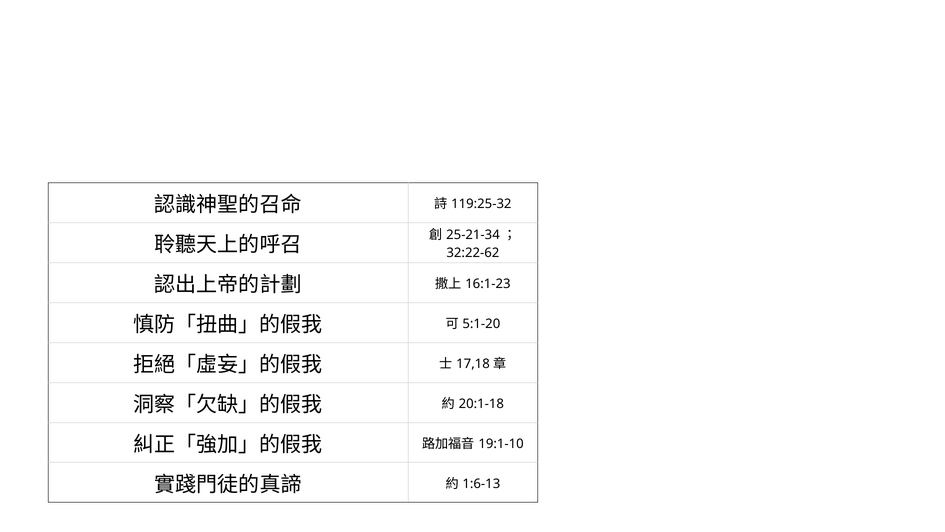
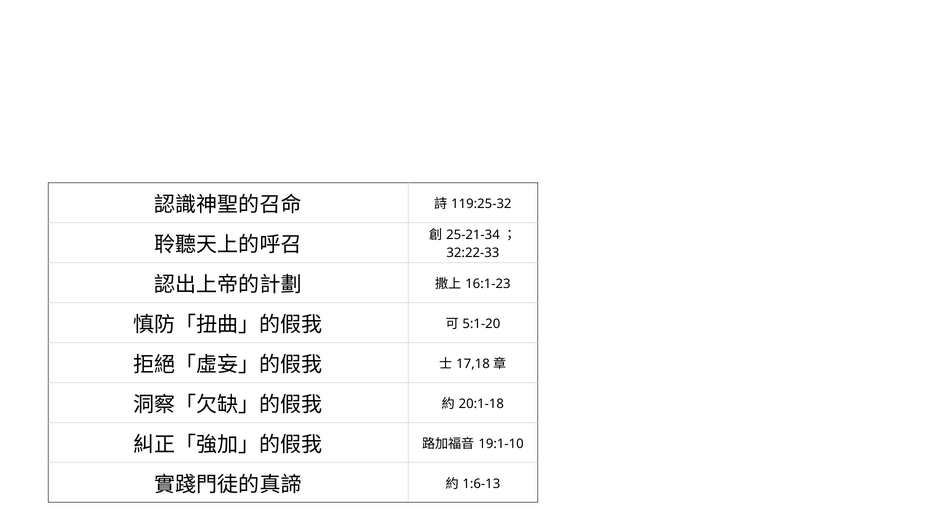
32:22-62: 32:22-62 -> 32:22-33
